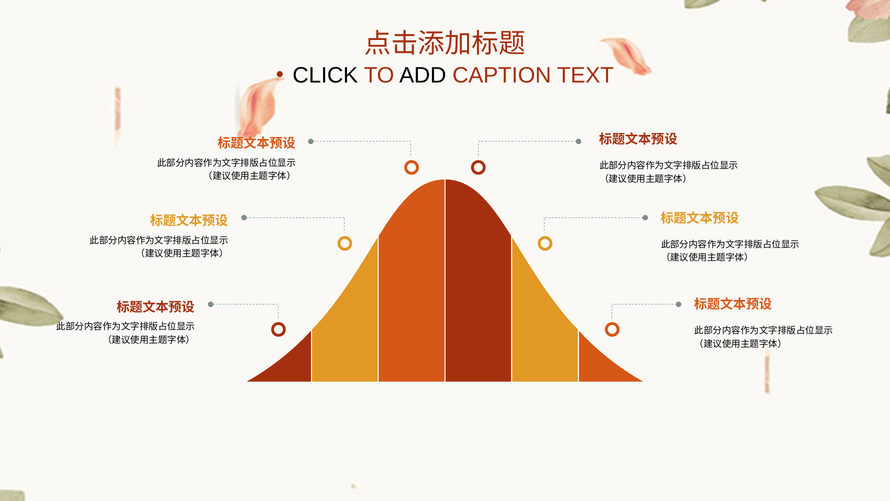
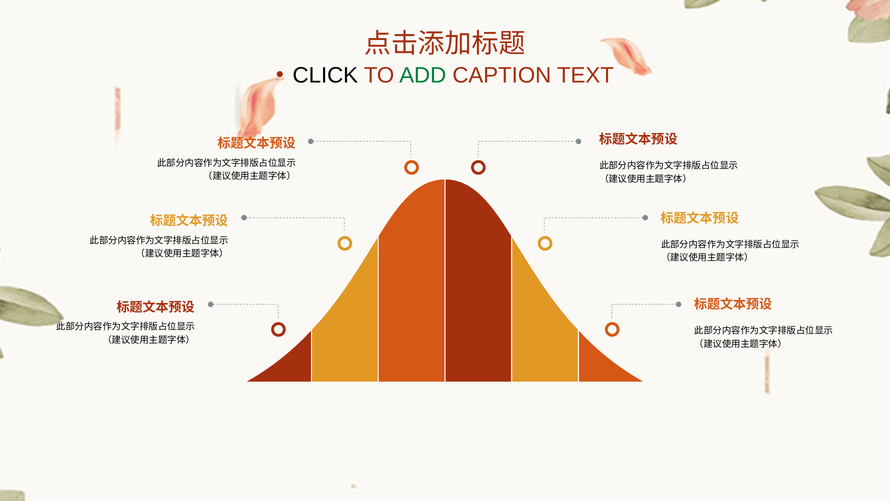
ADD colour: black -> green
